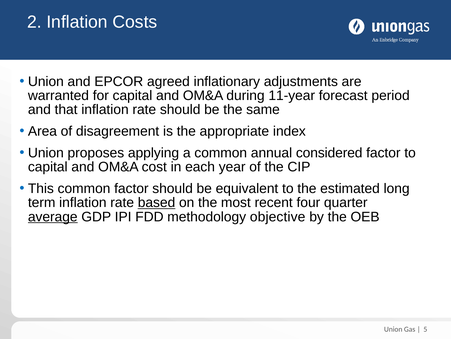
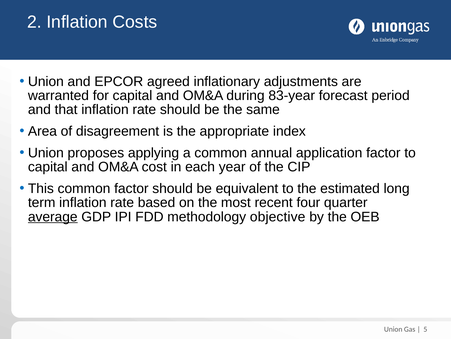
11-year: 11-year -> 83-year
considered: considered -> application
based underline: present -> none
